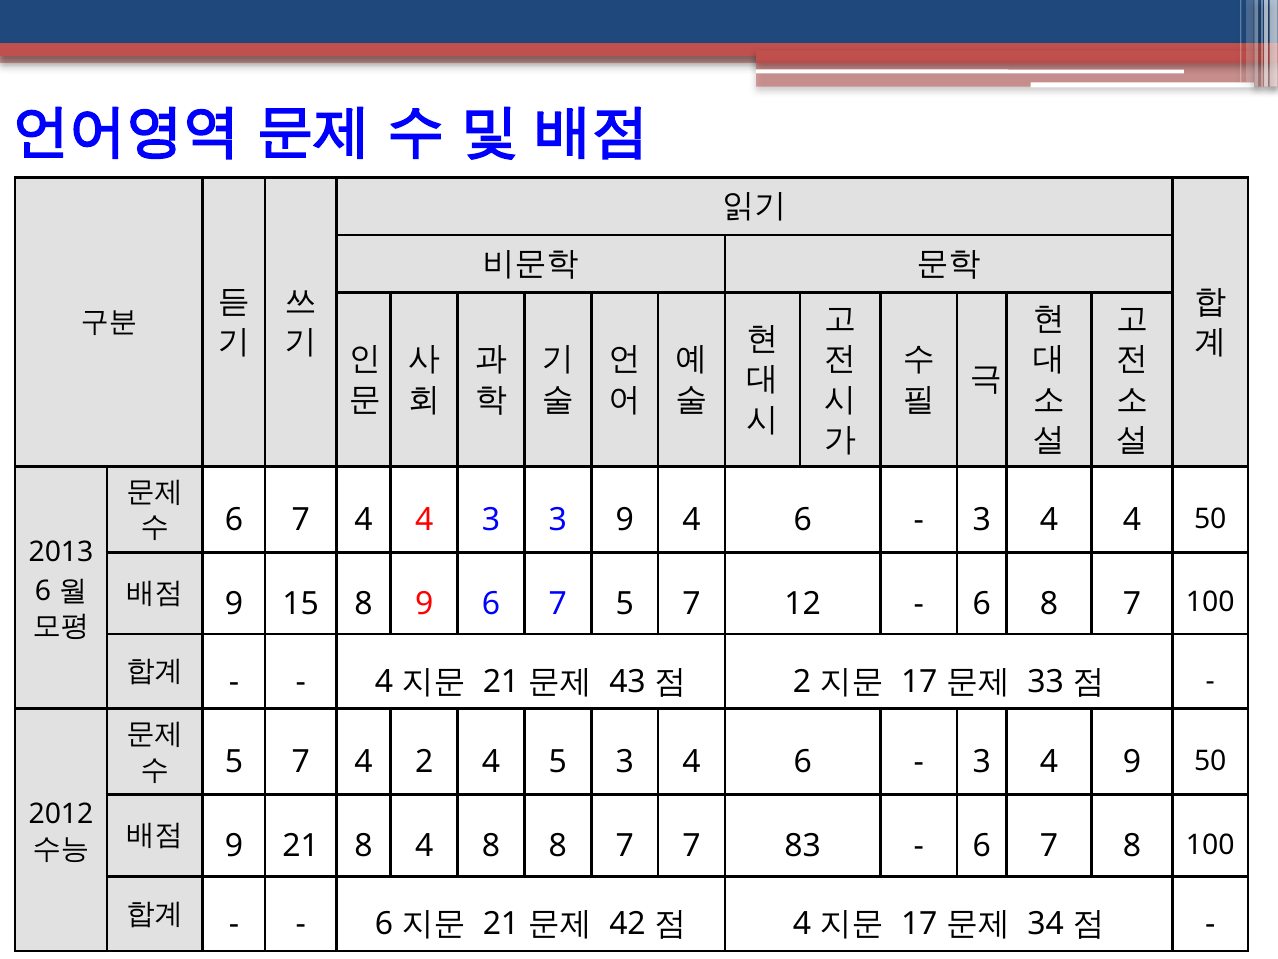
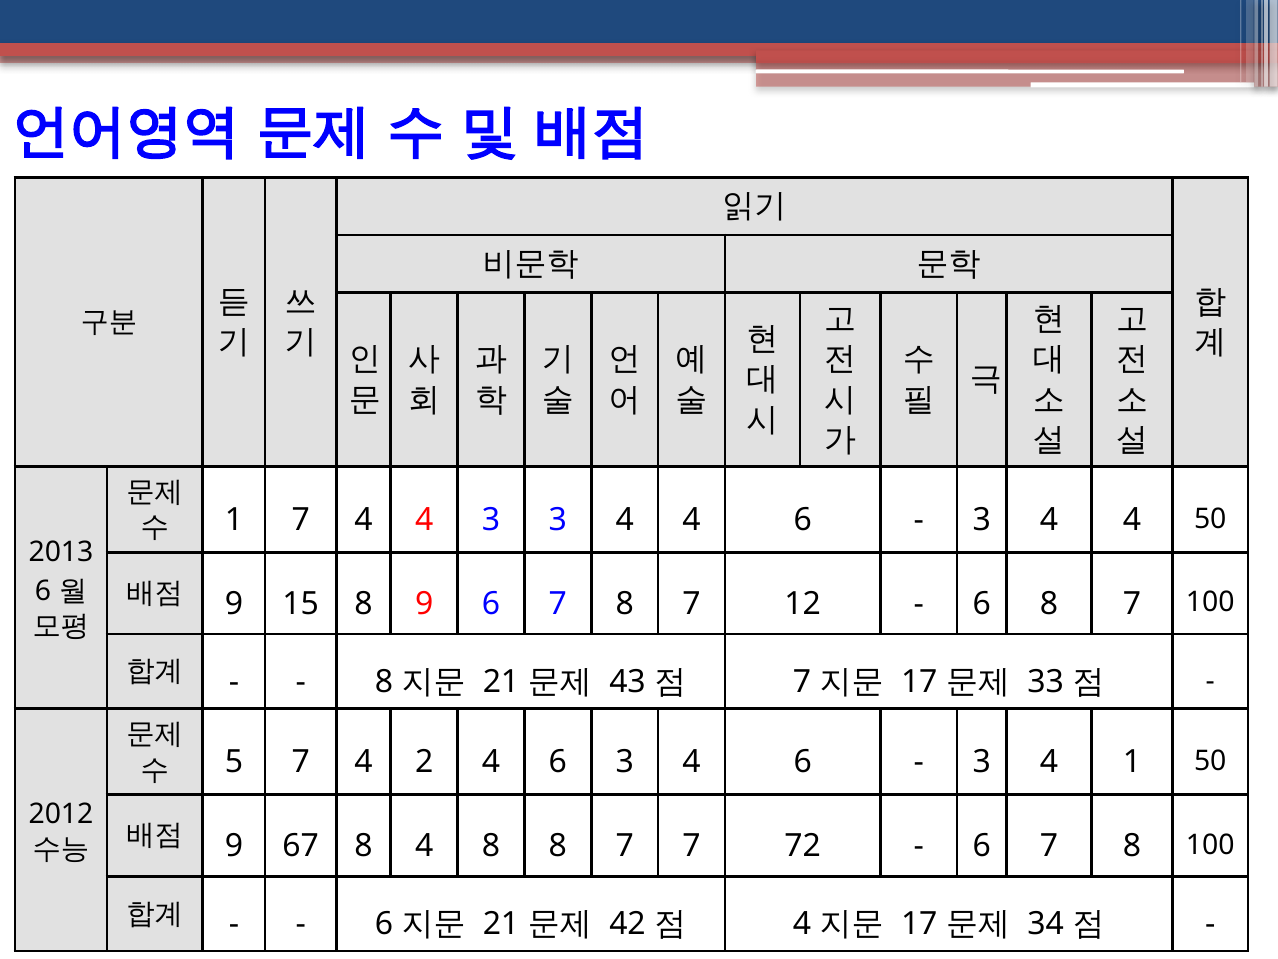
6 at (234, 520): 6 -> 1
3 3 9: 9 -> 4
9 6 7 5: 5 -> 8
4 at (384, 681): 4 -> 8
2 at (802, 681): 2 -> 7
2 4 5: 5 -> 6
4 9: 9 -> 1
9 21: 21 -> 67
83: 83 -> 72
